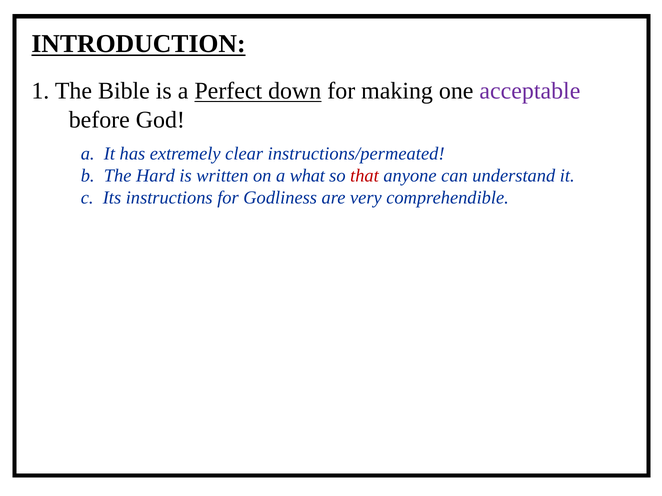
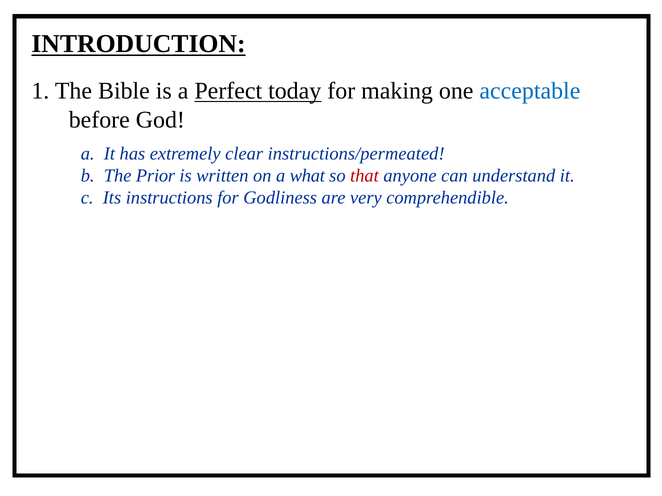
down: down -> today
acceptable colour: purple -> blue
Hard: Hard -> Prior
